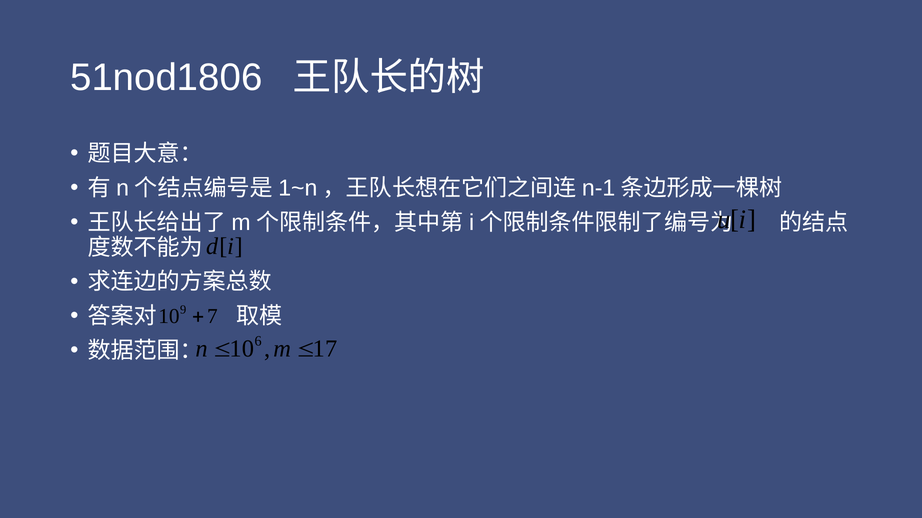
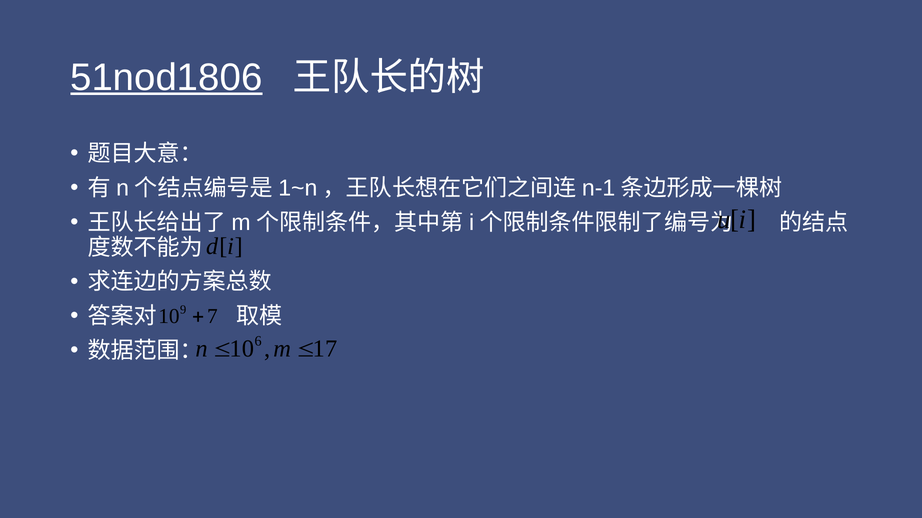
51nod1806 underline: none -> present
